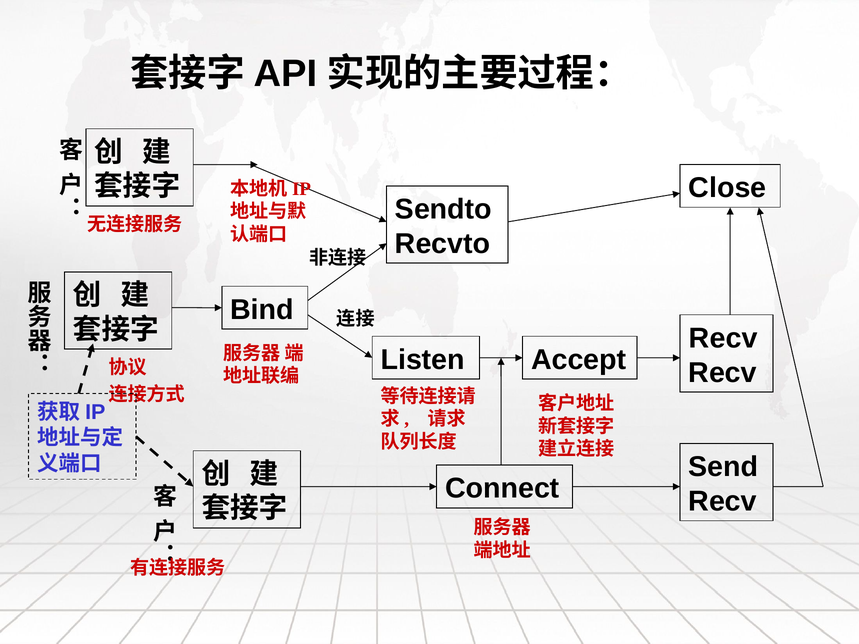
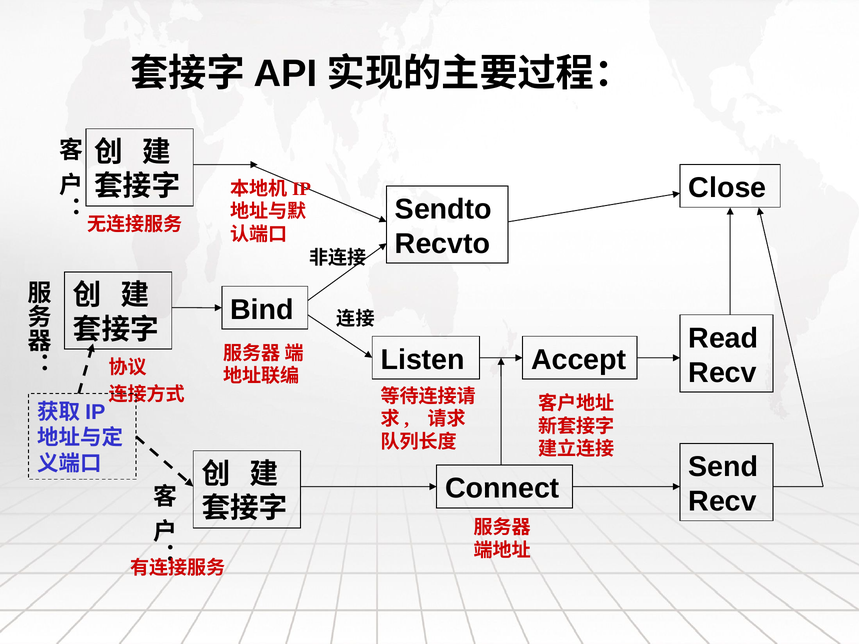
Recv at (723, 338): Recv -> Read
